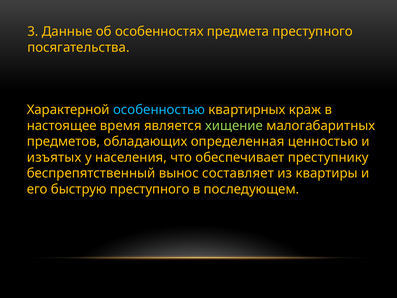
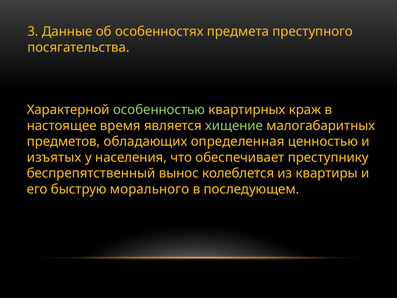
особенностью colour: light blue -> light green
составляет: составляет -> колеблется
быструю преступного: преступного -> морального
